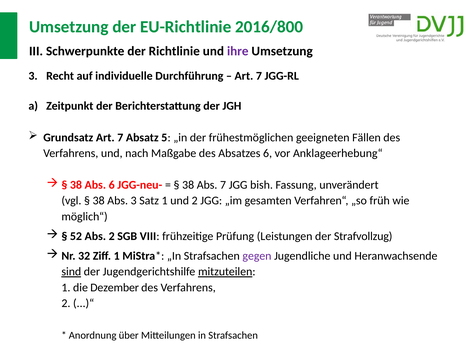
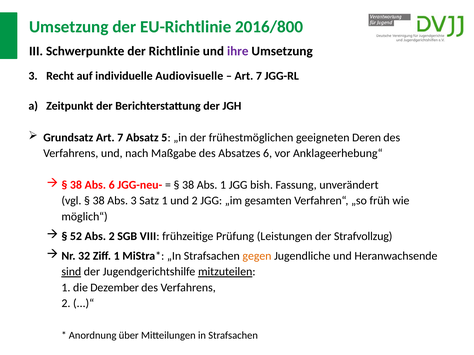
Durchführung: Durchführung -> Audiovisuelle
Fällen: Fällen -> Deren
Abs 7: 7 -> 1
gegen colour: purple -> orange
